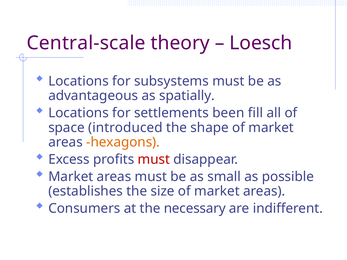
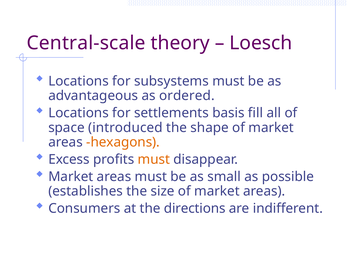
spatially: spatially -> ordered
been: been -> basis
must at (154, 160) colour: red -> orange
necessary: necessary -> directions
